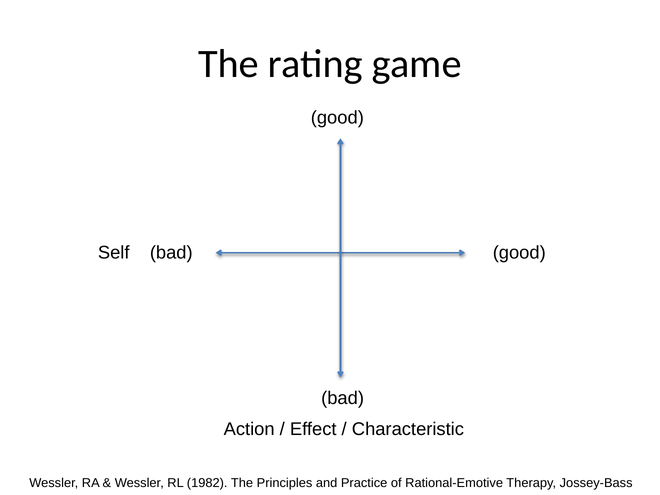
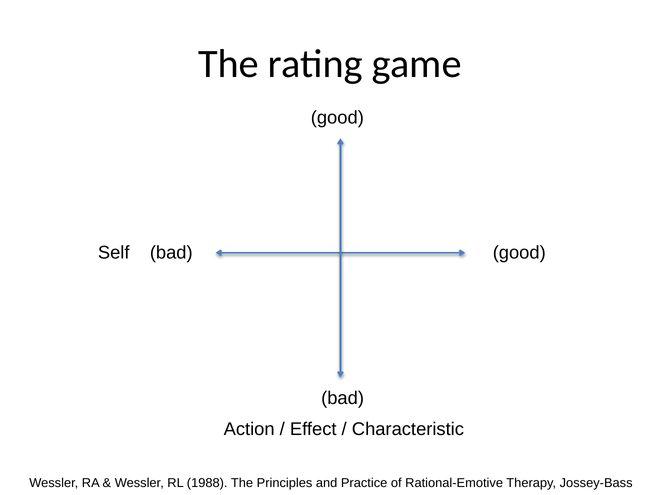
1982: 1982 -> 1988
